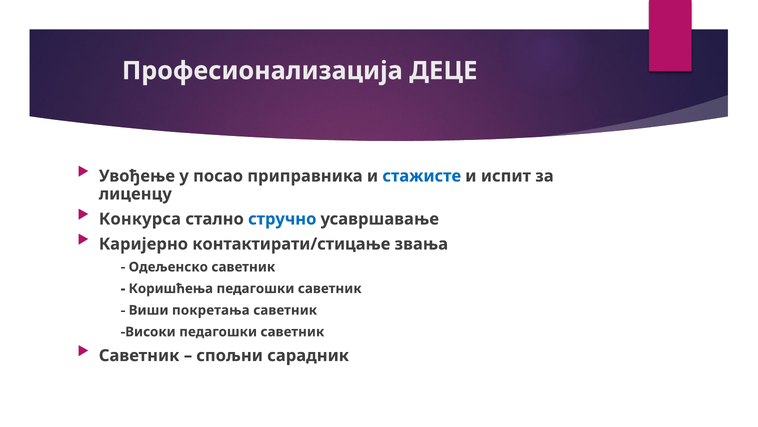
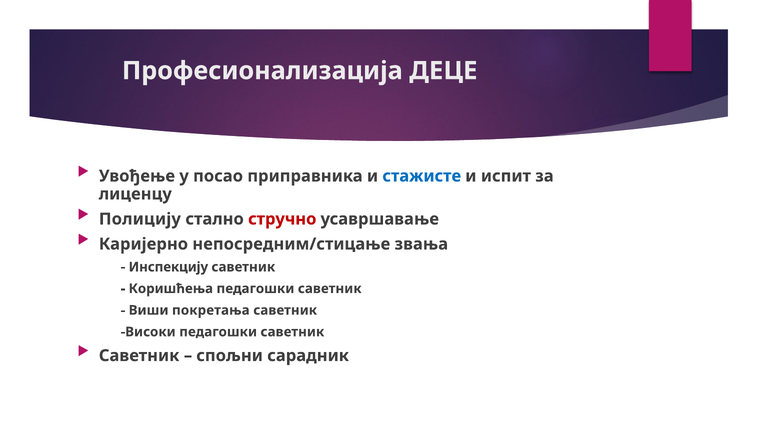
Конкурса: Конкурса -> Полицију
стручно colour: blue -> red
контактирати/стицање: контактирати/стицање -> непосредним/стицање
Одељенско: Одељенско -> Инспекцију
